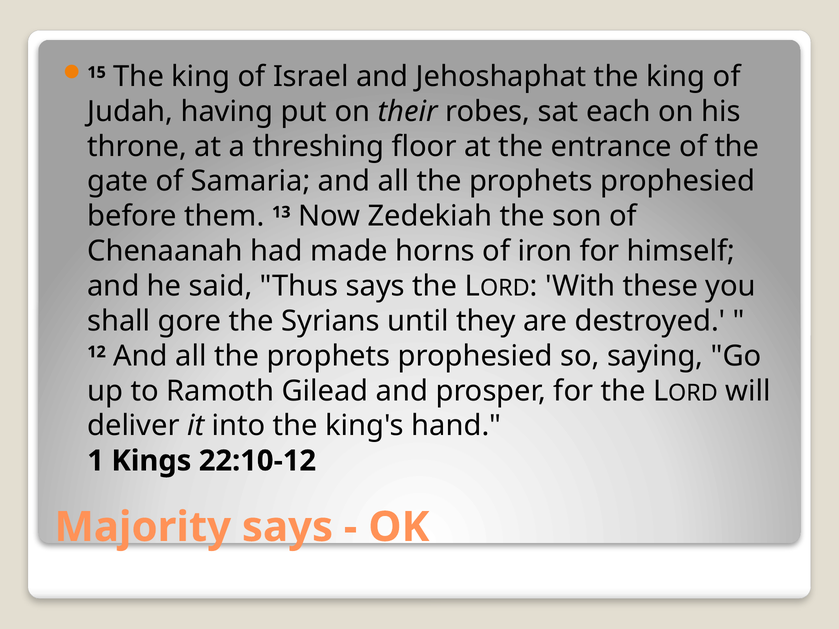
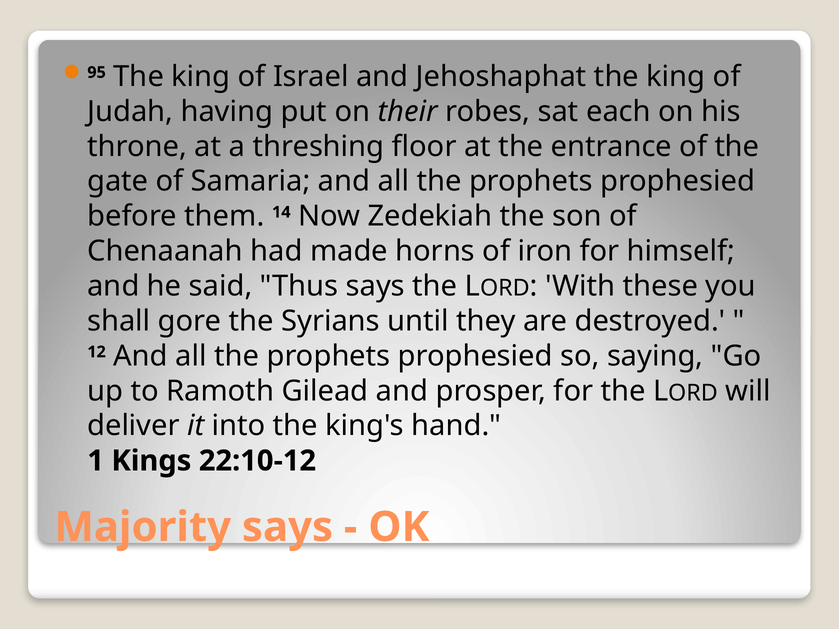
15: 15 -> 95
13: 13 -> 14
